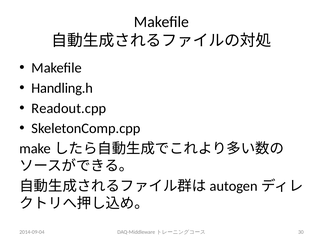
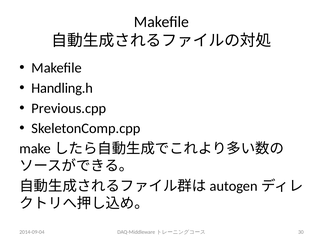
Readout.cpp: Readout.cpp -> Previous.cpp
